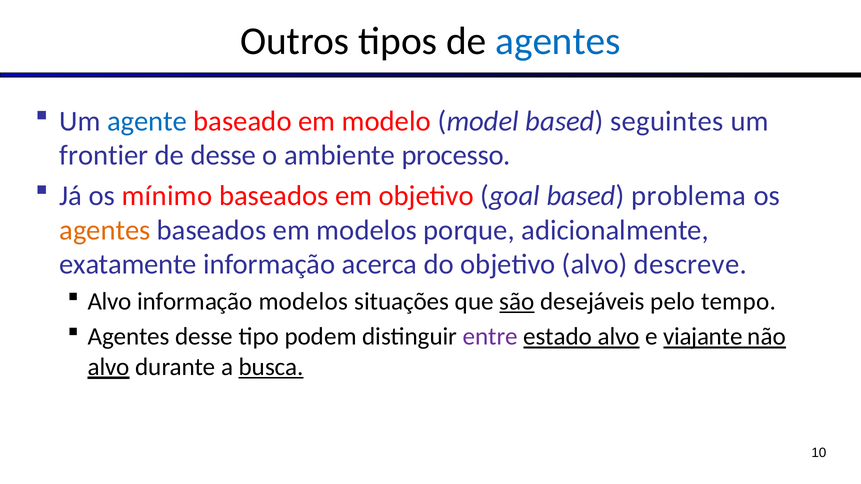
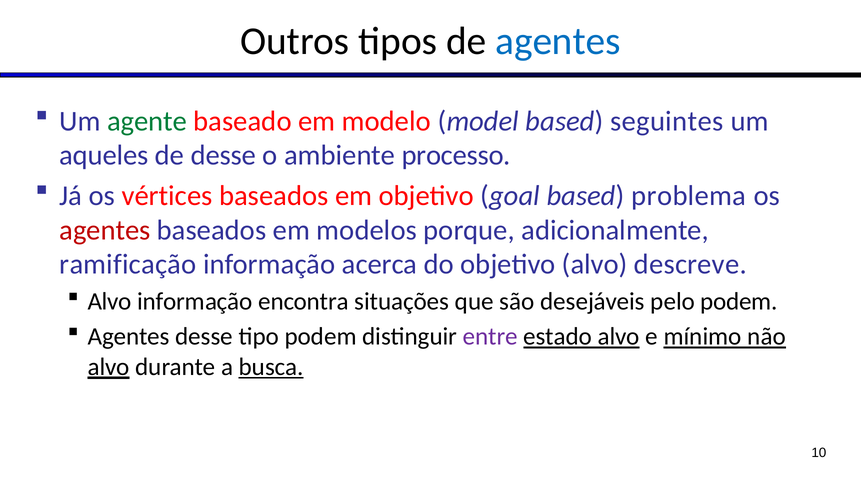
agente colour: blue -> green
frontier: frontier -> aqueles
mínimo: mínimo -> vértices
agentes at (105, 230) colour: orange -> red
exatamente: exatamente -> ramificação
informação modelos: modelos -> encontra
são underline: present -> none
pelo tempo: tempo -> podem
viajante: viajante -> mínimo
